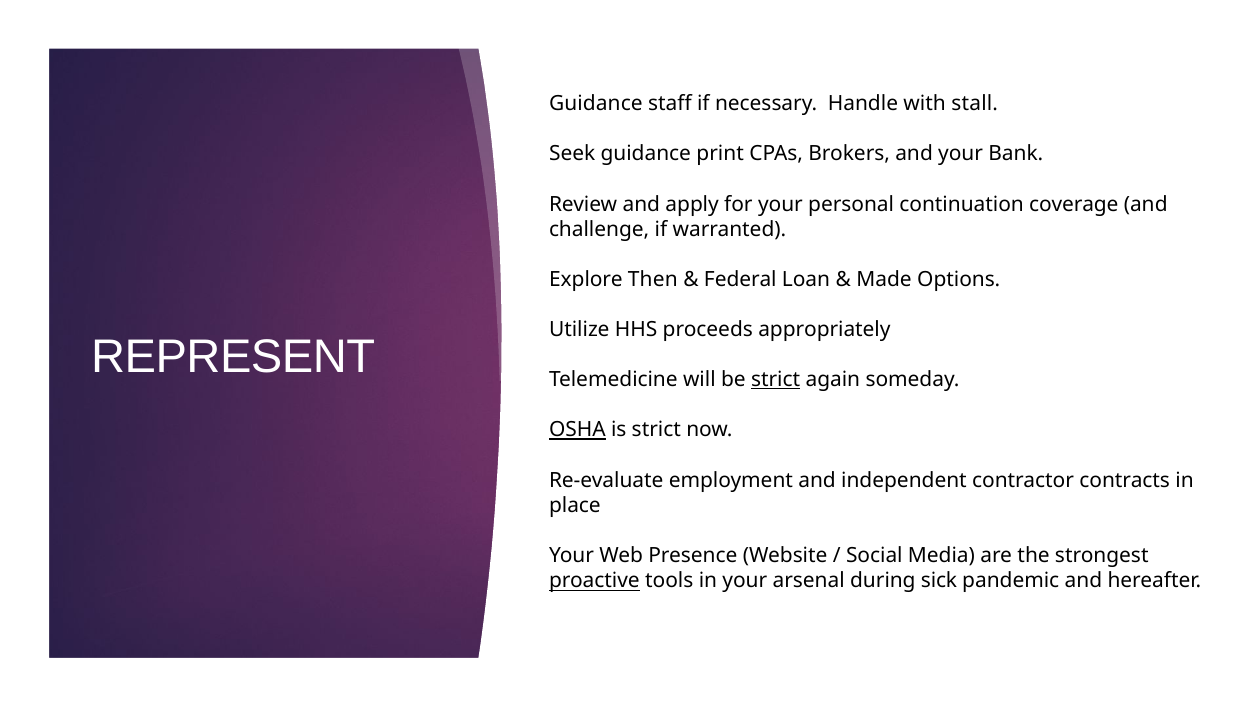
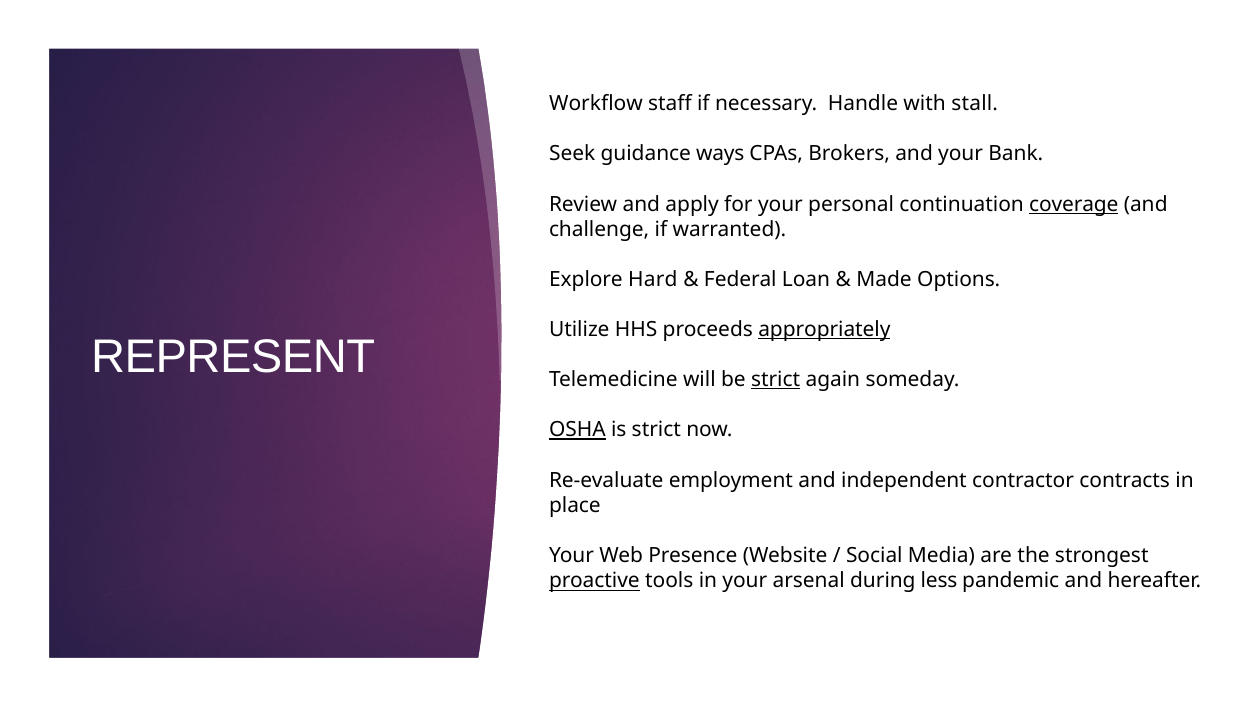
Guidance at (596, 104): Guidance -> Workflow
print: print -> ways
coverage underline: none -> present
Then: Then -> Hard
appropriately underline: none -> present
sick: sick -> less
